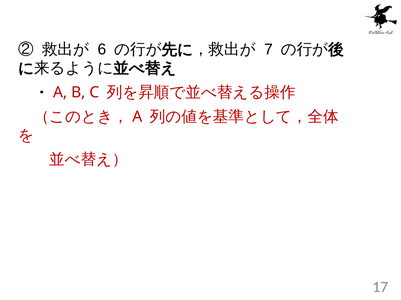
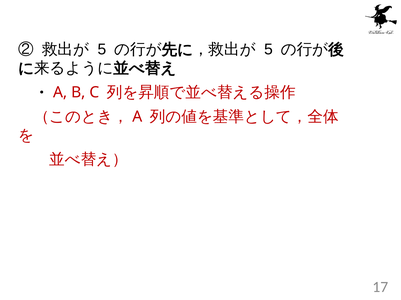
6 at (102, 50): 6 -> 5
7 at (268, 50): 7 -> 5
